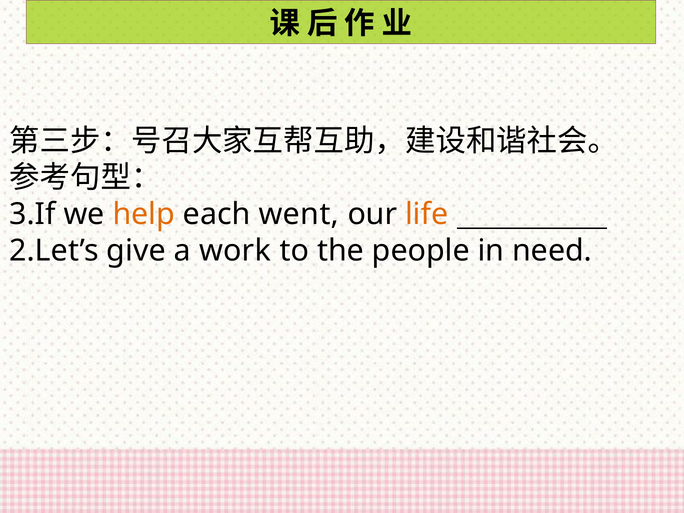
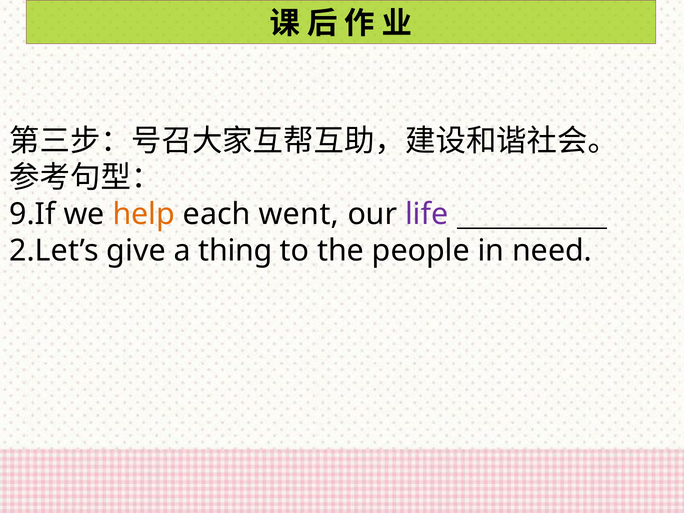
3.If: 3.If -> 9.If
life colour: orange -> purple
work: work -> thing
